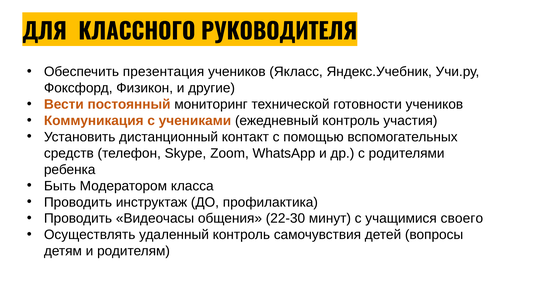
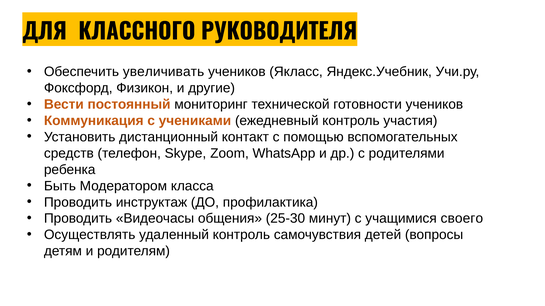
презентация: презентация -> увеличивать
22-30: 22-30 -> 25-30
